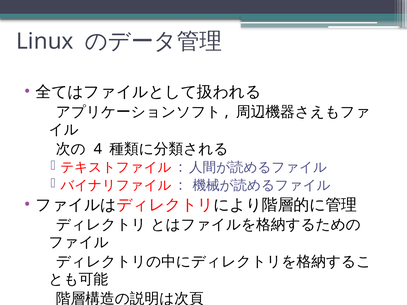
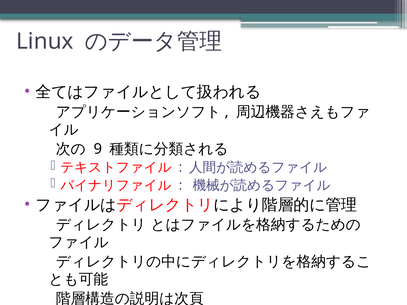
4: 4 -> 9
